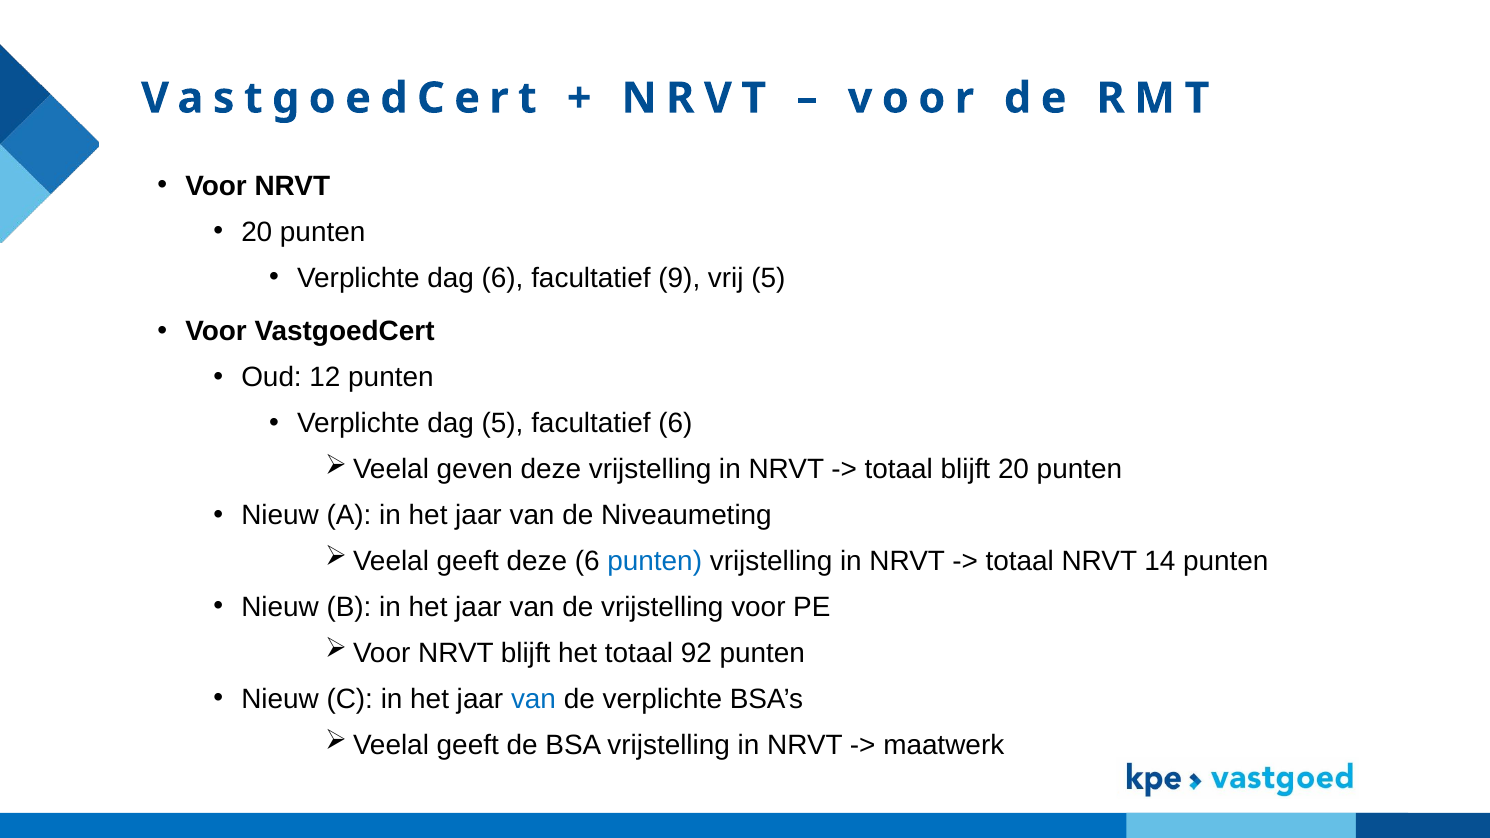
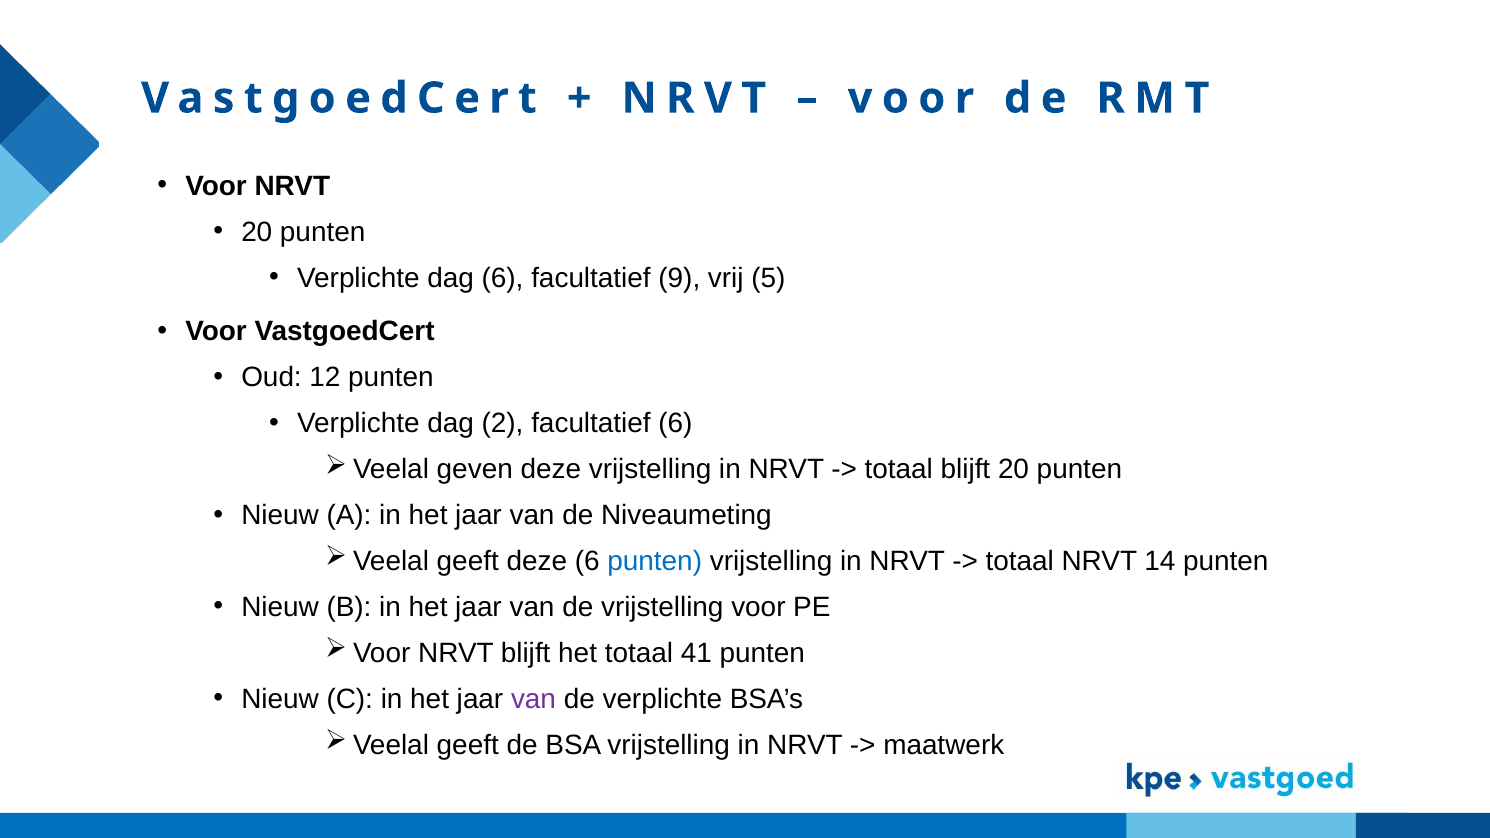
dag 5: 5 -> 2
92: 92 -> 41
van at (533, 699) colour: blue -> purple
